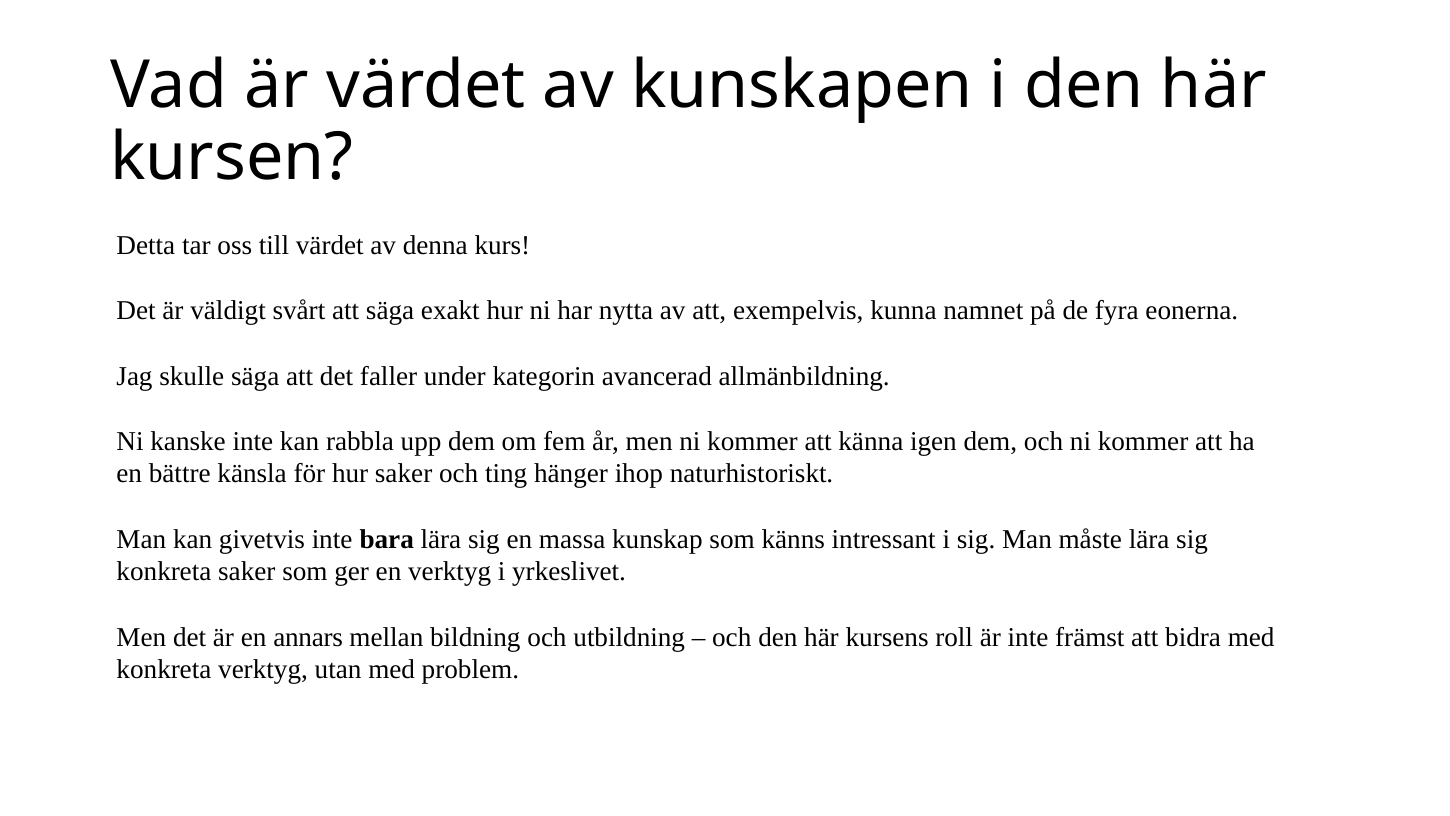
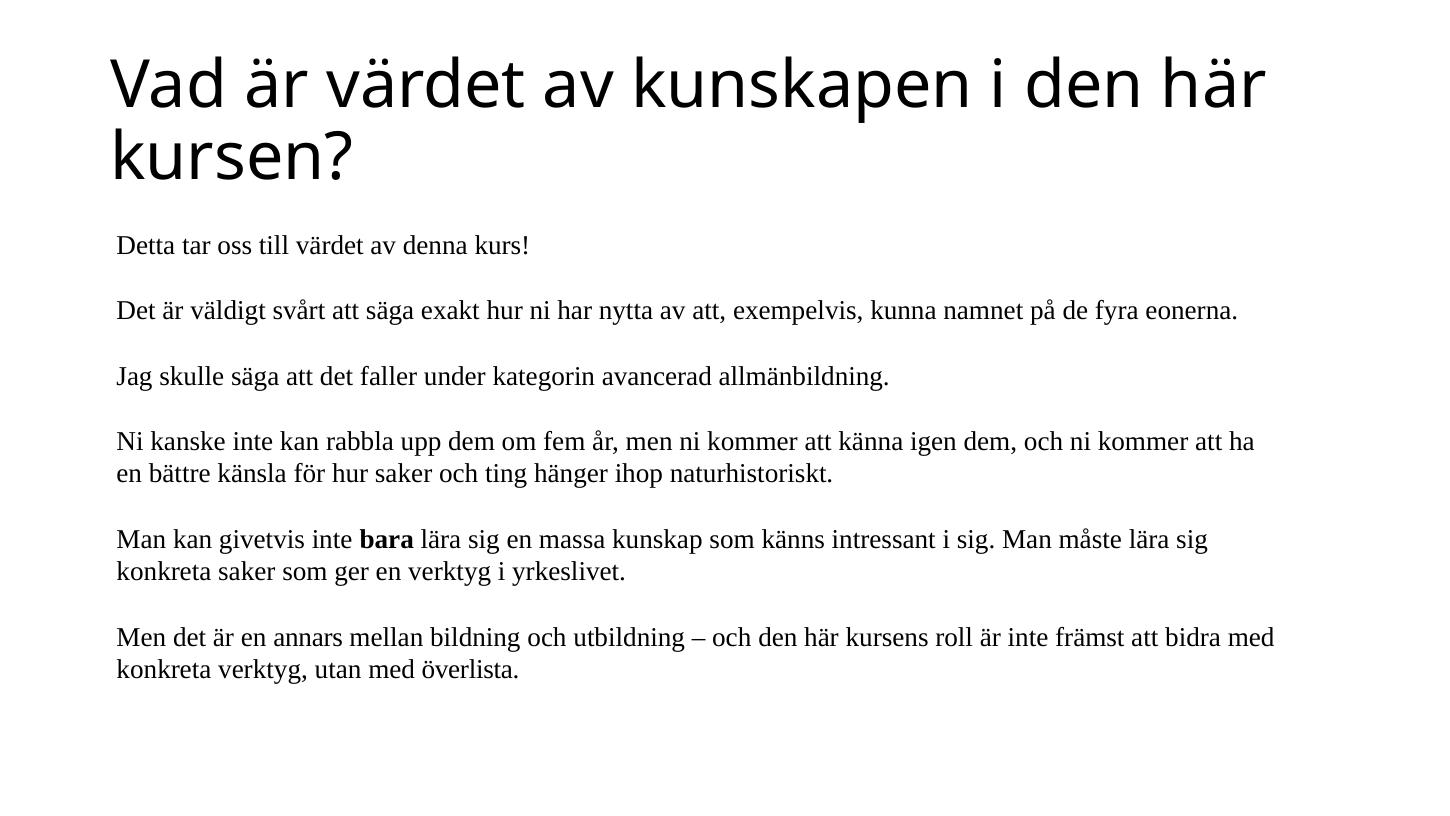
problem: problem -> överlista
